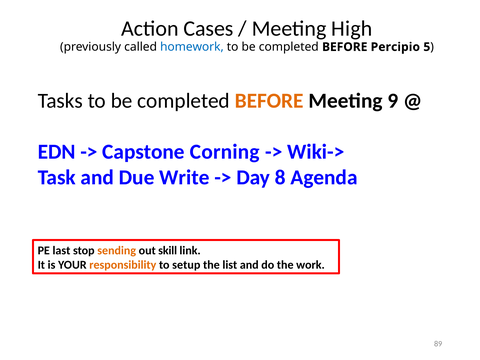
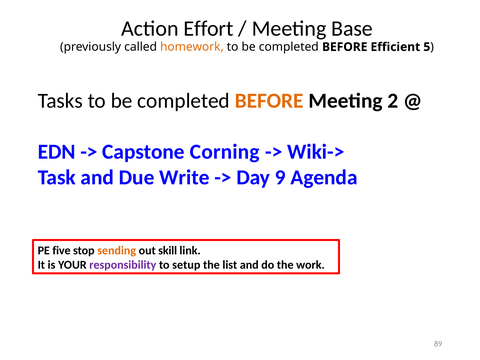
Cases: Cases -> Effort
High: High -> Base
homework colour: blue -> orange
Percipio: Percipio -> Efficient
9: 9 -> 2
8: 8 -> 9
last: last -> five
responsibility colour: orange -> purple
